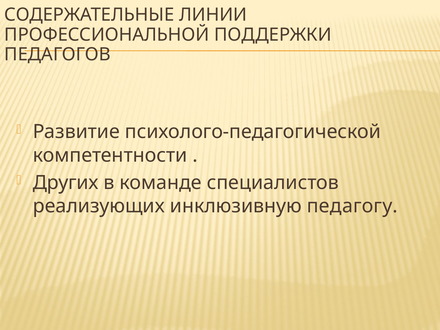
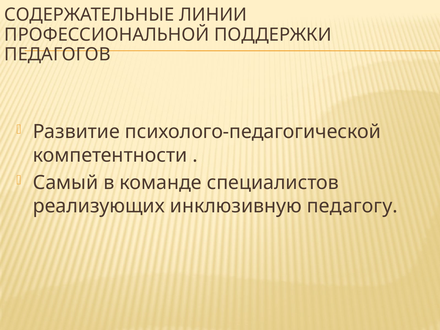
Других: Других -> Самый
